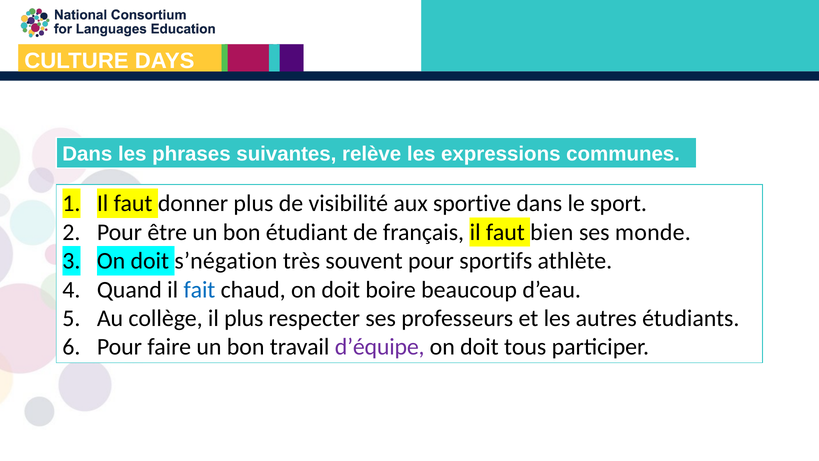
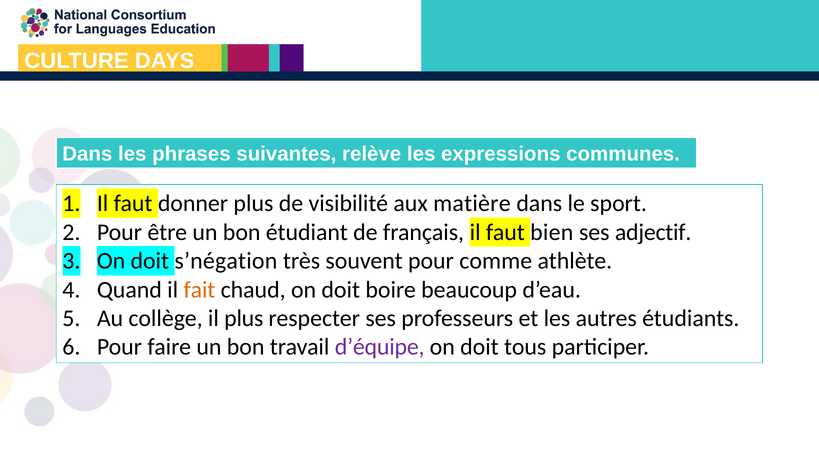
sportive: sportive -> matière
monde: monde -> adjectif
sportifs: sportifs -> comme
fait colour: blue -> orange
